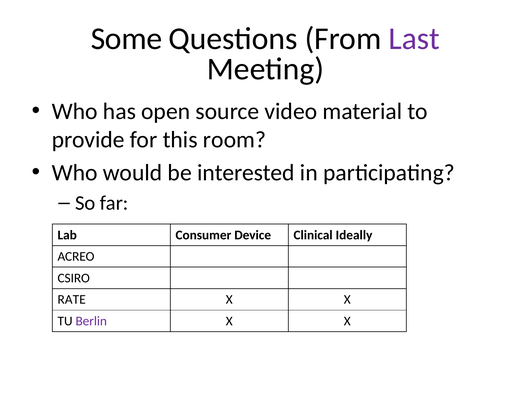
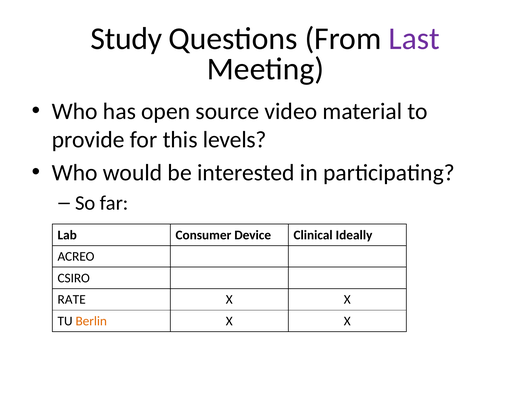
Some: Some -> Study
room: room -> levels
Berlin colour: purple -> orange
